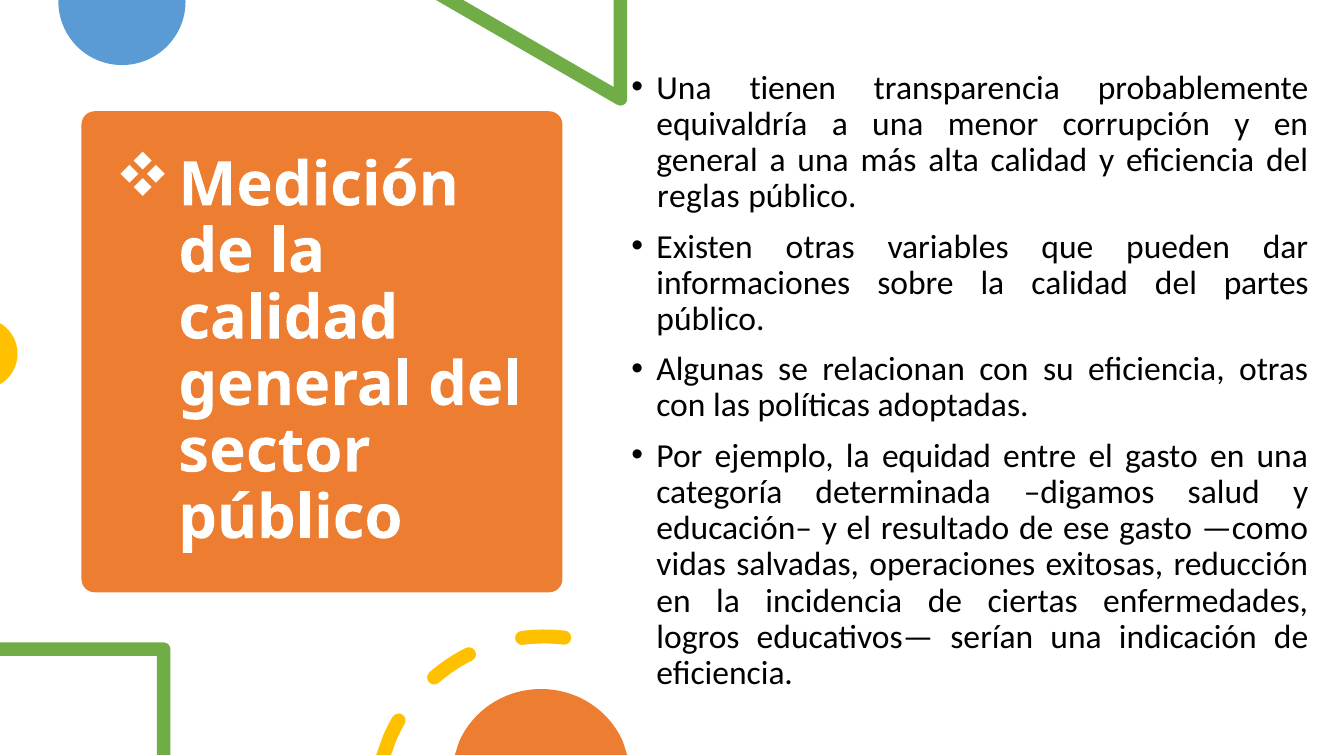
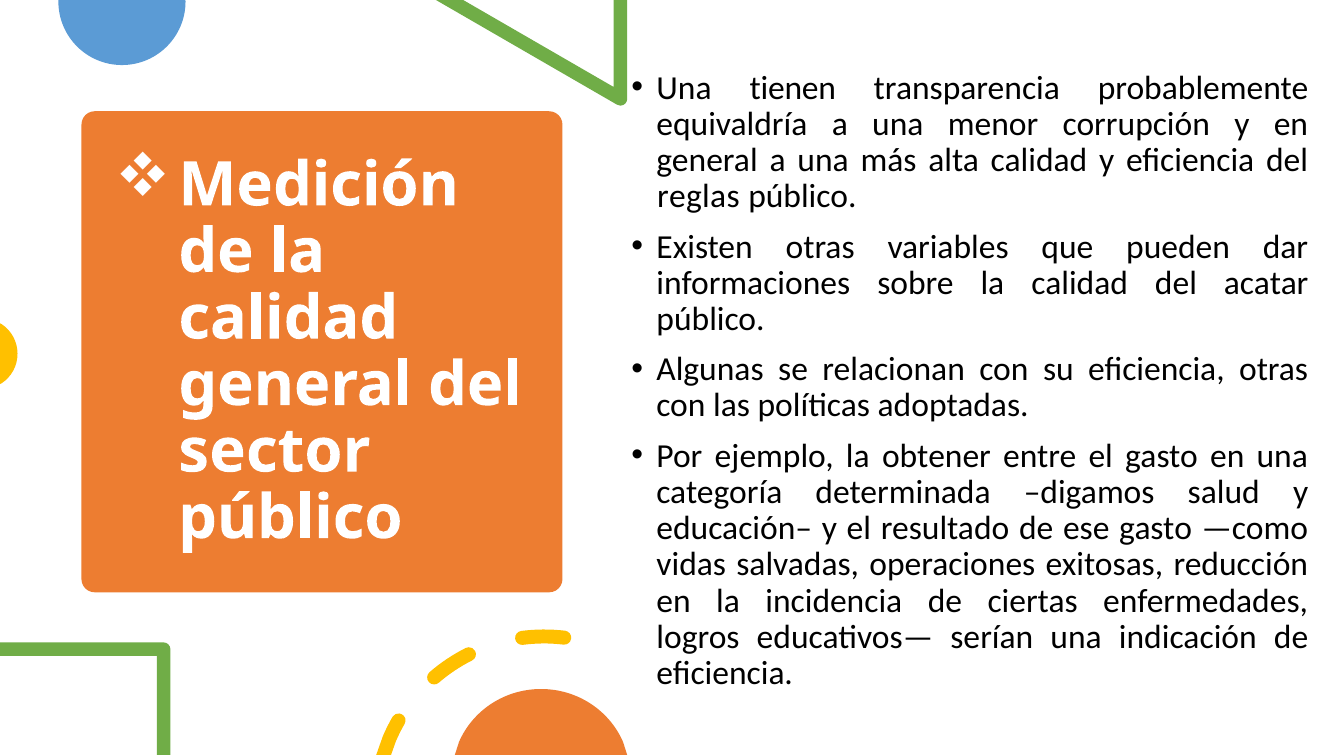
partes: partes -> acatar
equidad: equidad -> obtener
